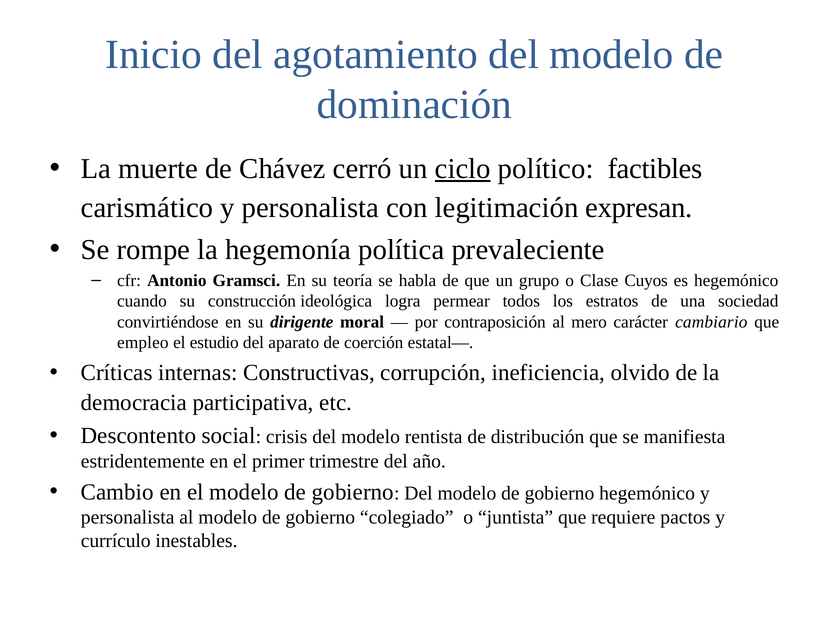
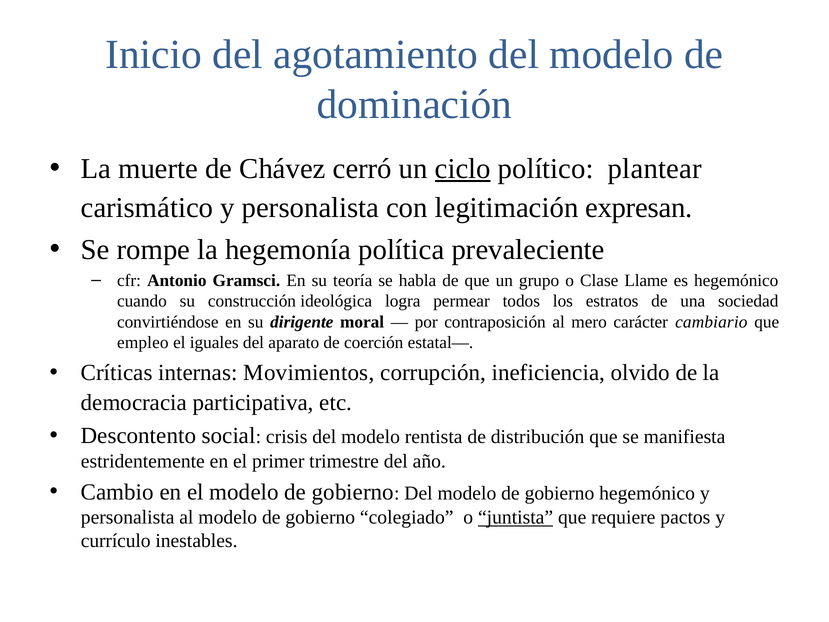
factibles: factibles -> plantear
Cuyos: Cuyos -> Llame
estudio: estudio -> iguales
Constructivas: Constructivas -> Movimientos
juntista underline: none -> present
